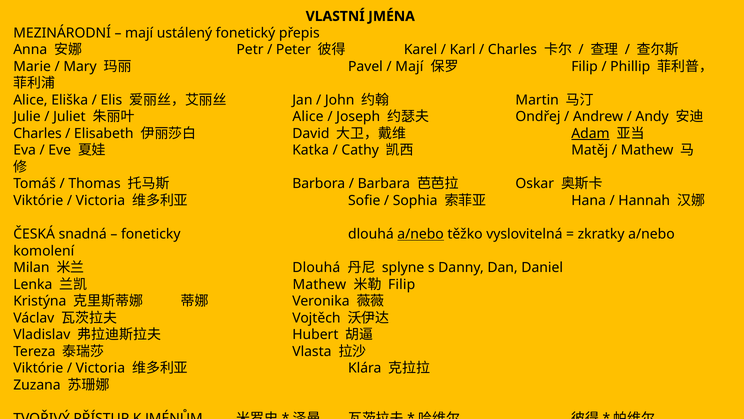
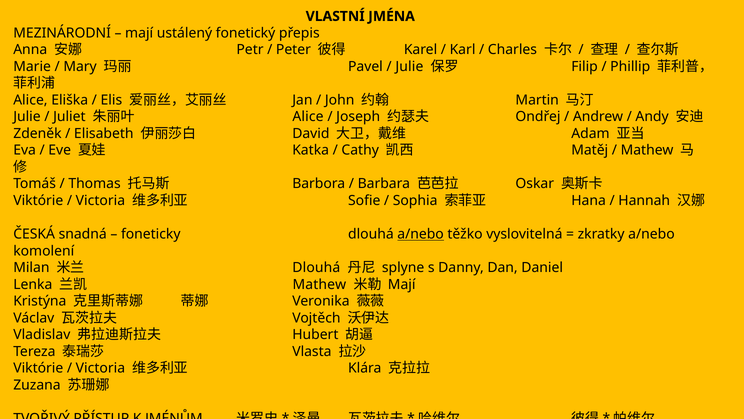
Mají at (409, 66): Mají -> Julie
Charles at (38, 133): Charles -> Zdeněk
Adam underline: present -> none
Filip at (402, 284): Filip -> Mají
